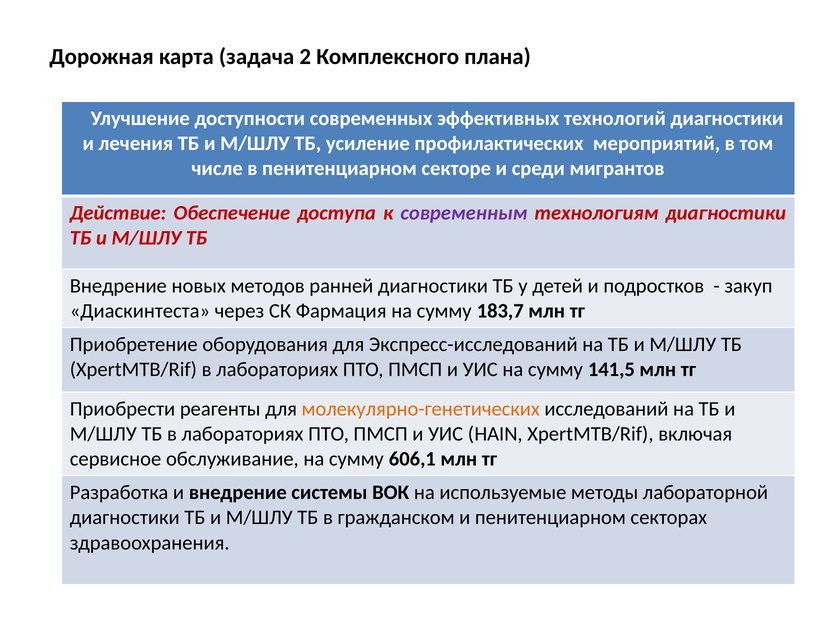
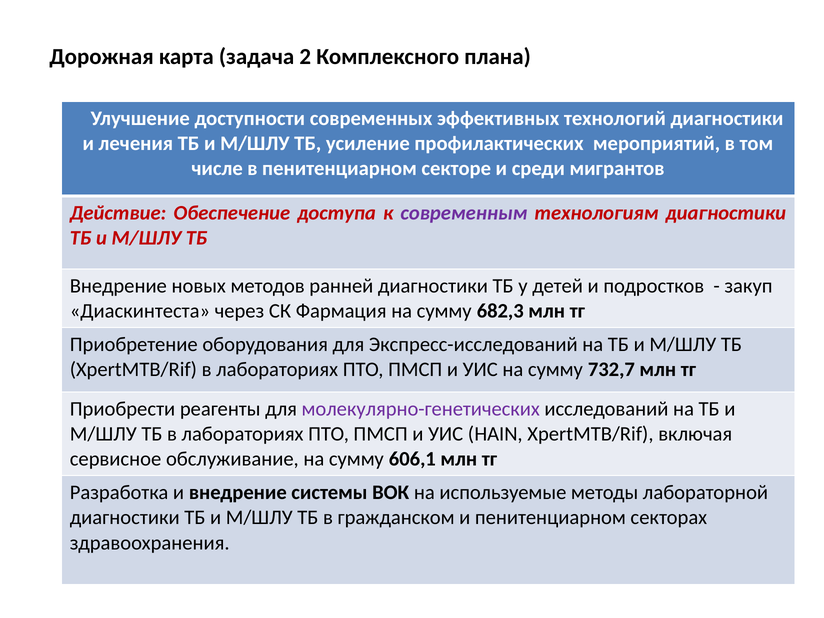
183,7: 183,7 -> 682,3
141,5: 141,5 -> 732,7
молекулярно-генетических colour: orange -> purple
